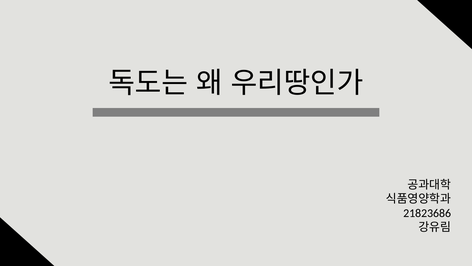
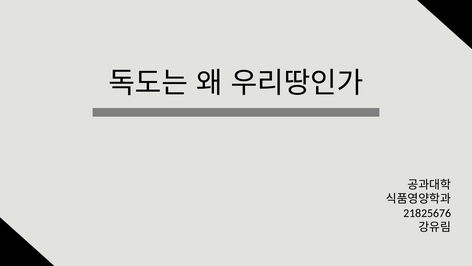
21823686: 21823686 -> 21825676
